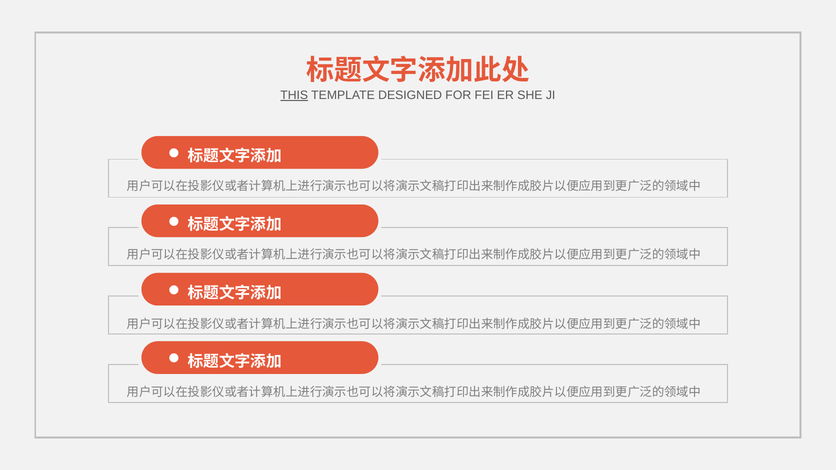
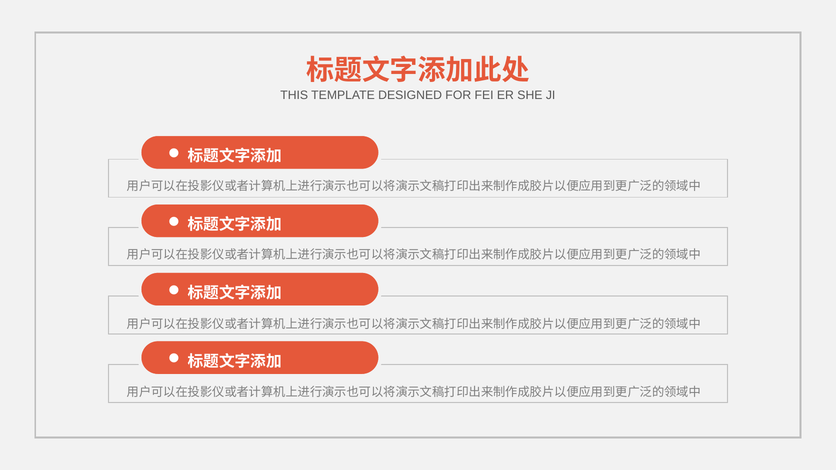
THIS underline: present -> none
